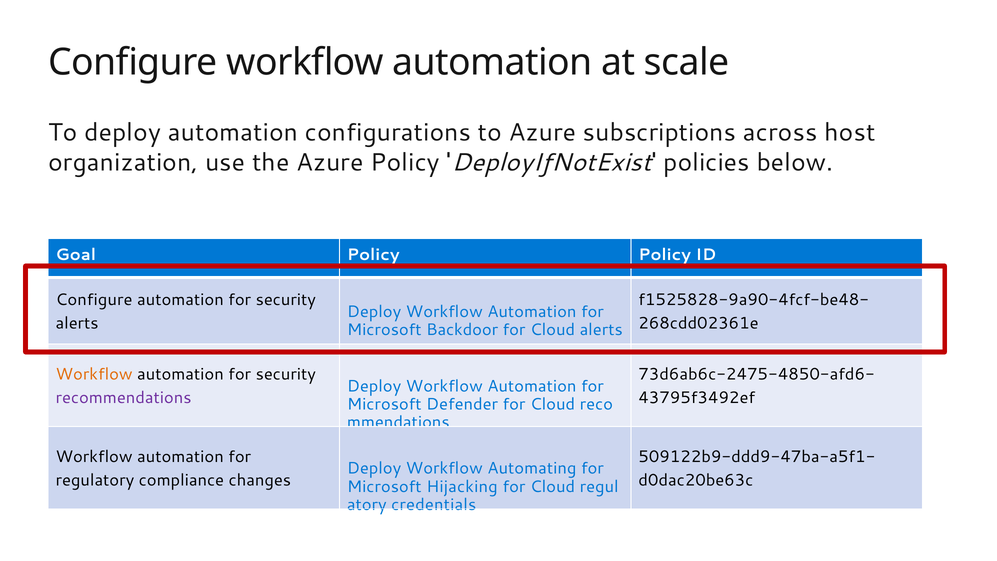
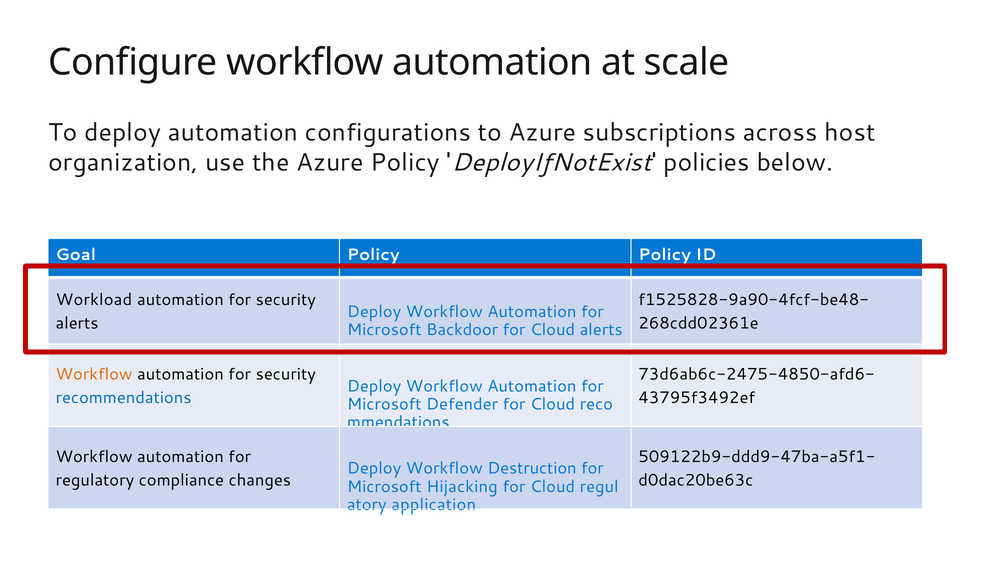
Configure at (94, 300): Configure -> Workload
recommendations colour: purple -> blue
Automating: Automating -> Destruction
credentials: credentials -> application
